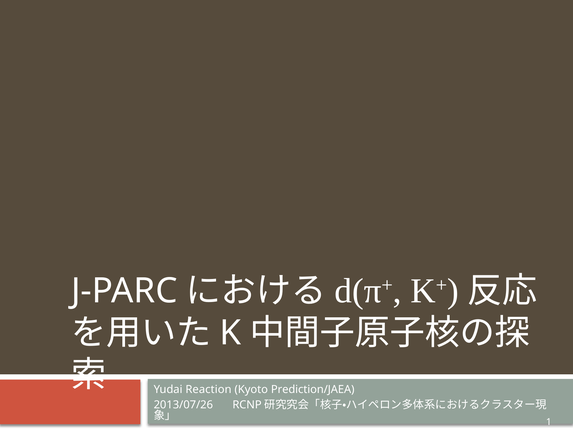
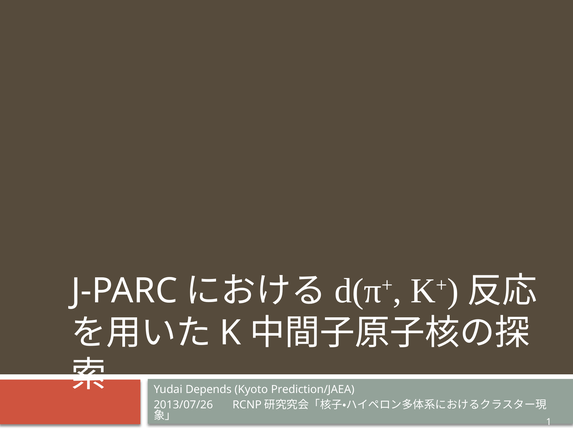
Reaction: Reaction -> Depends
